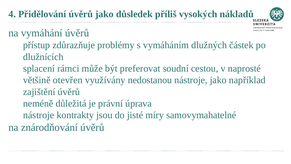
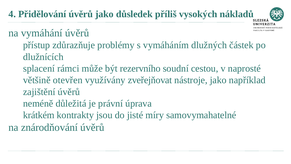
preferovat: preferovat -> rezervního
nedostanou: nedostanou -> zveřejňovat
nástroje at (39, 115): nástroje -> krátkém
